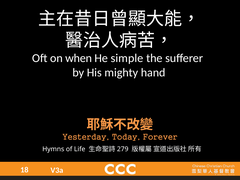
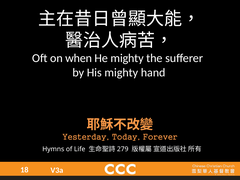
He simple: simple -> mighty
